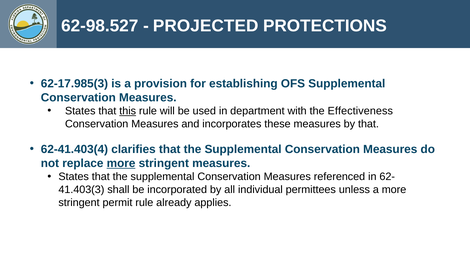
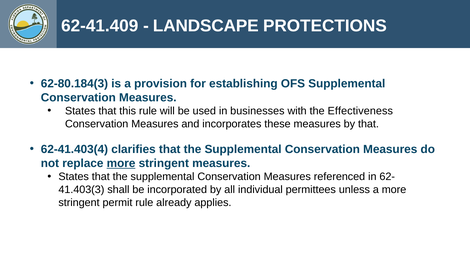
62-98.527: 62-98.527 -> 62-41.409
PROJECTED: PROJECTED -> LANDSCAPE
62-17.985(3: 62-17.985(3 -> 62-80.184(3
this underline: present -> none
department: department -> businesses
